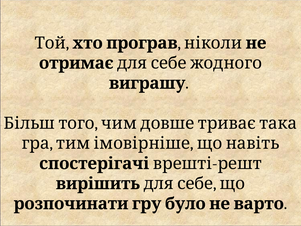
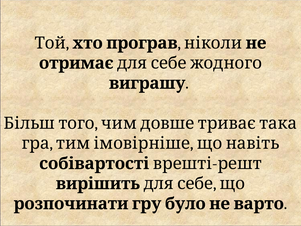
спостерігачі: спостерігачі -> собівартості
